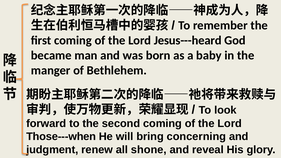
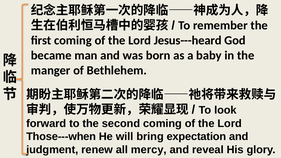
concerning: concerning -> expectation
shone: shone -> mercy
